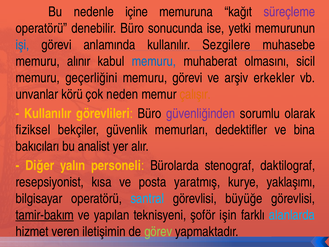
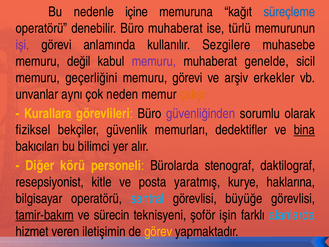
süreçleme colour: purple -> blue
Büro sonucunda: sonucunda -> muhaberat
yetki: yetki -> türlü
işi colour: blue -> purple
alınır: alınır -> değil
memuru at (154, 61) colour: blue -> purple
olmasını: olmasını -> genelde
körü: körü -> aynı
Kullanılır at (48, 113): Kullanılır -> Kurallara
bina underline: none -> present
analist: analist -> bilimci
yalın: yalın -> körü
kısa: kısa -> kitle
yaklaşımı: yaklaşımı -> haklarına
yapılan: yapılan -> sürecin
görev colour: light green -> yellow
